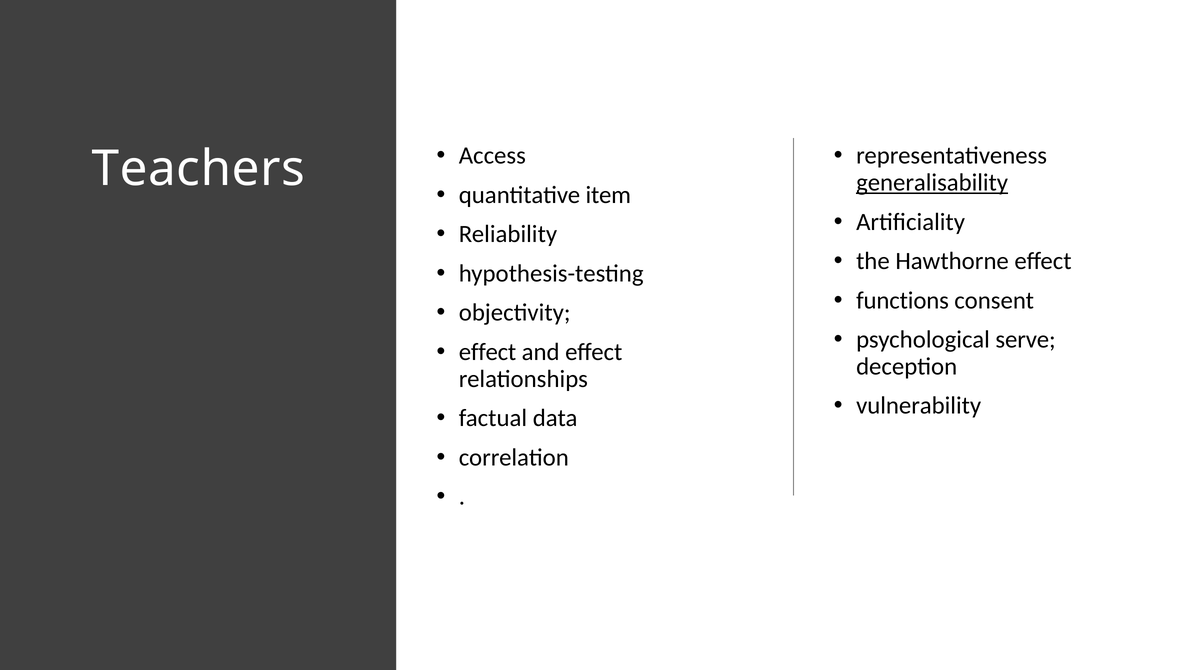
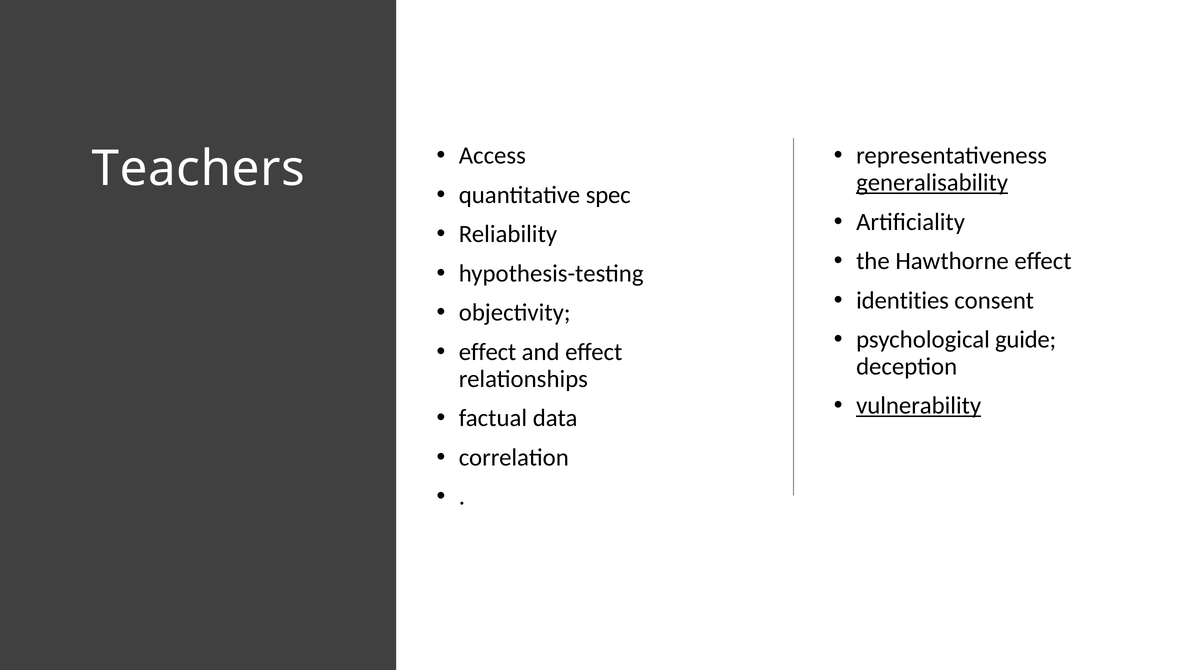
item: item -> spec
functions: functions -> identities
serve: serve -> guide
vulnerability underline: none -> present
